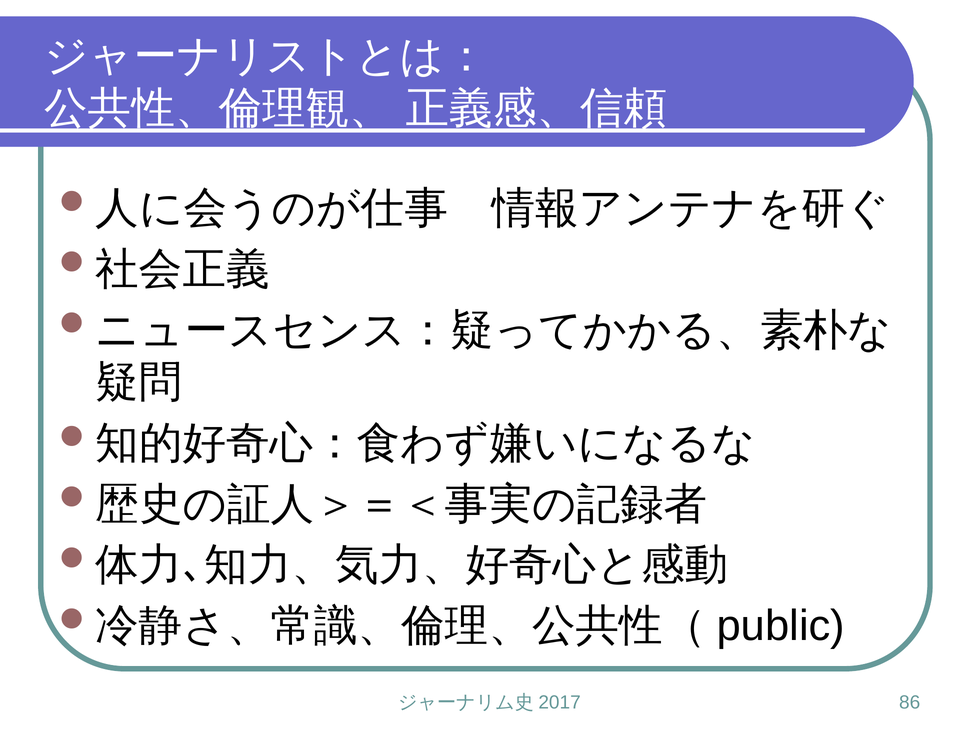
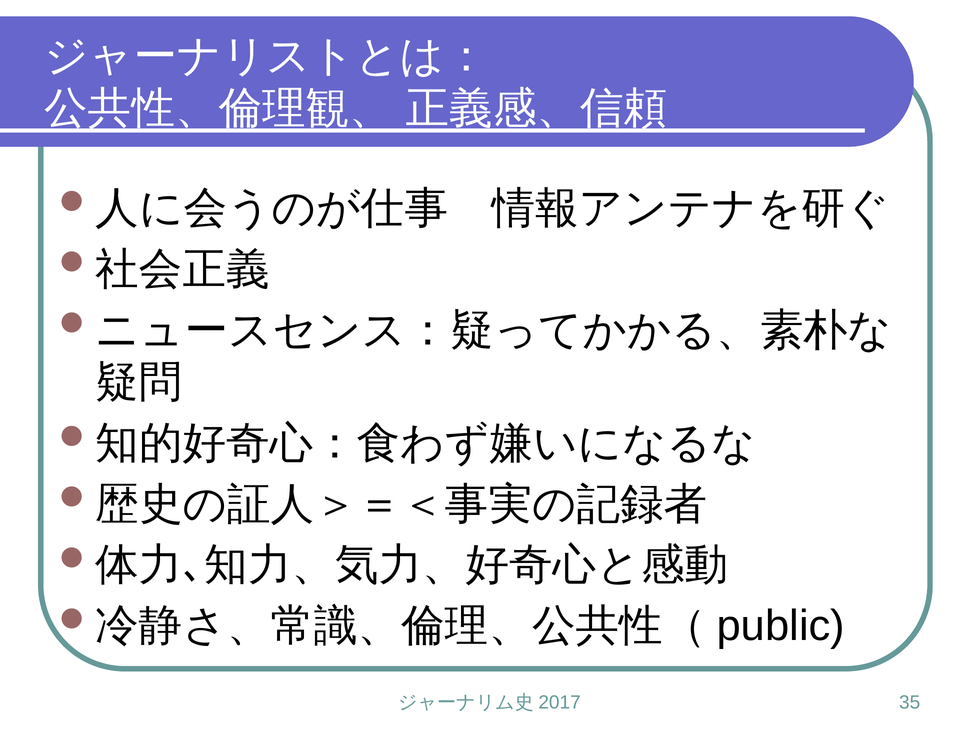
86: 86 -> 35
